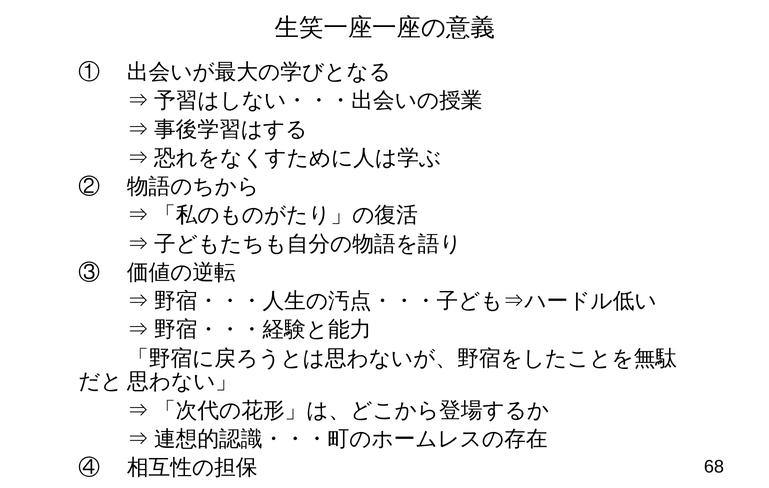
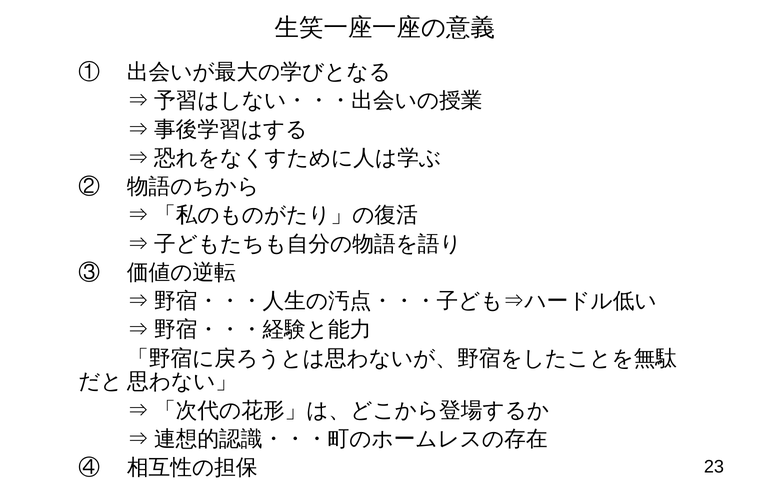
68: 68 -> 23
